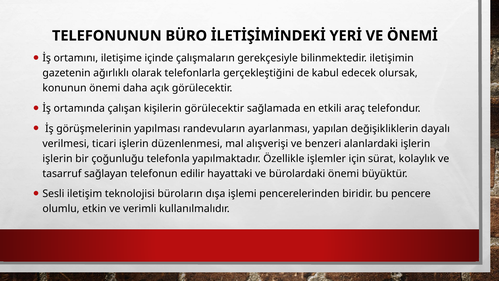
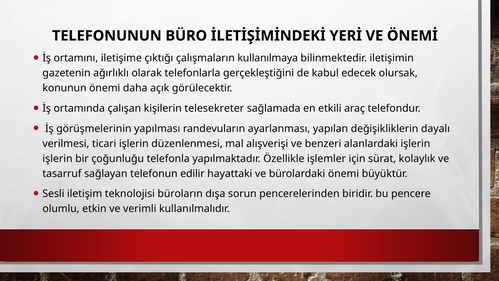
içinde: içinde -> çıktığı
gerekçesiyle: gerekçesiyle -> kullanılmaya
kişilerin görülecektir: görülecektir -> telesekreter
işlemi: işlemi -> sorun
